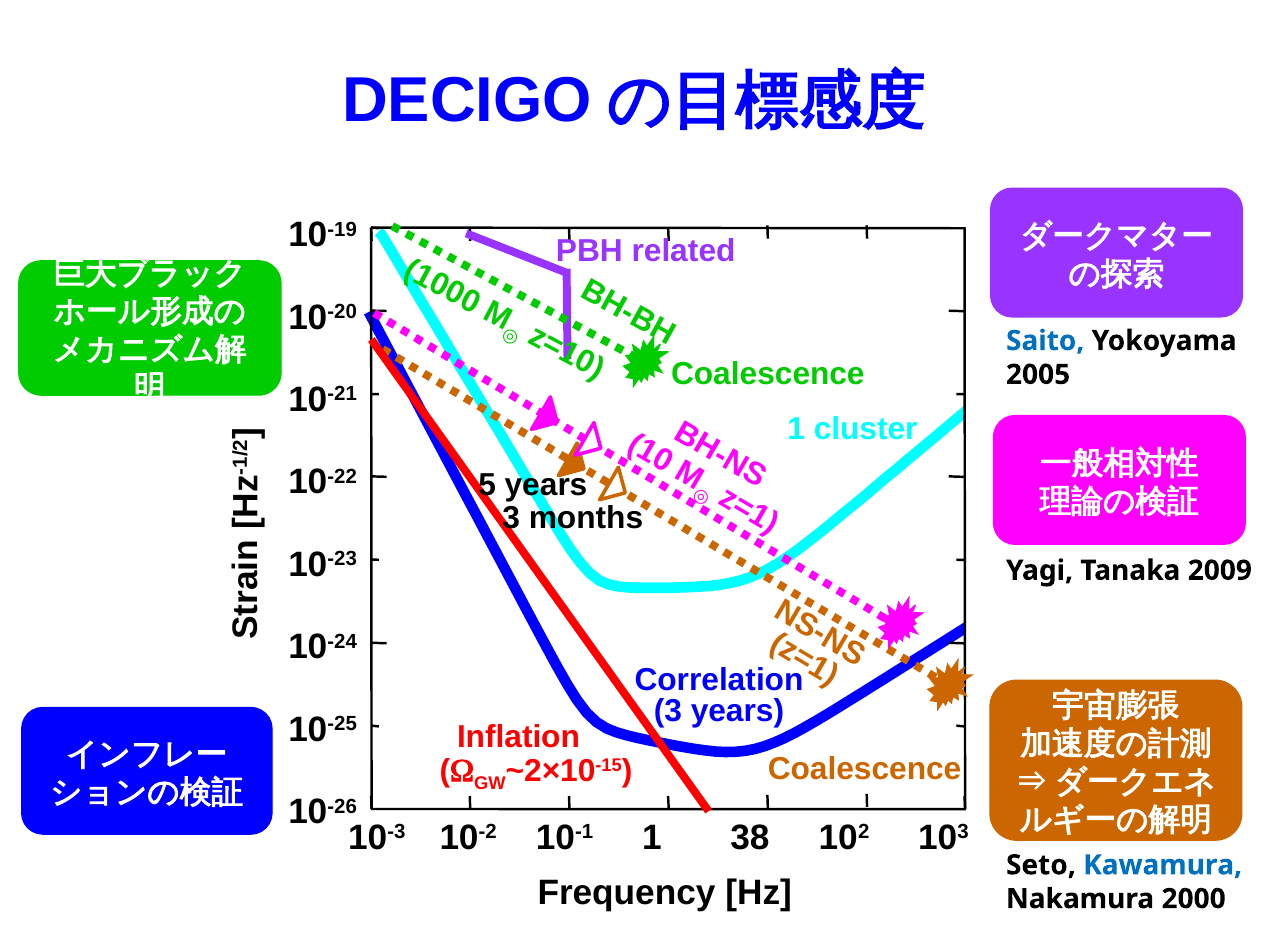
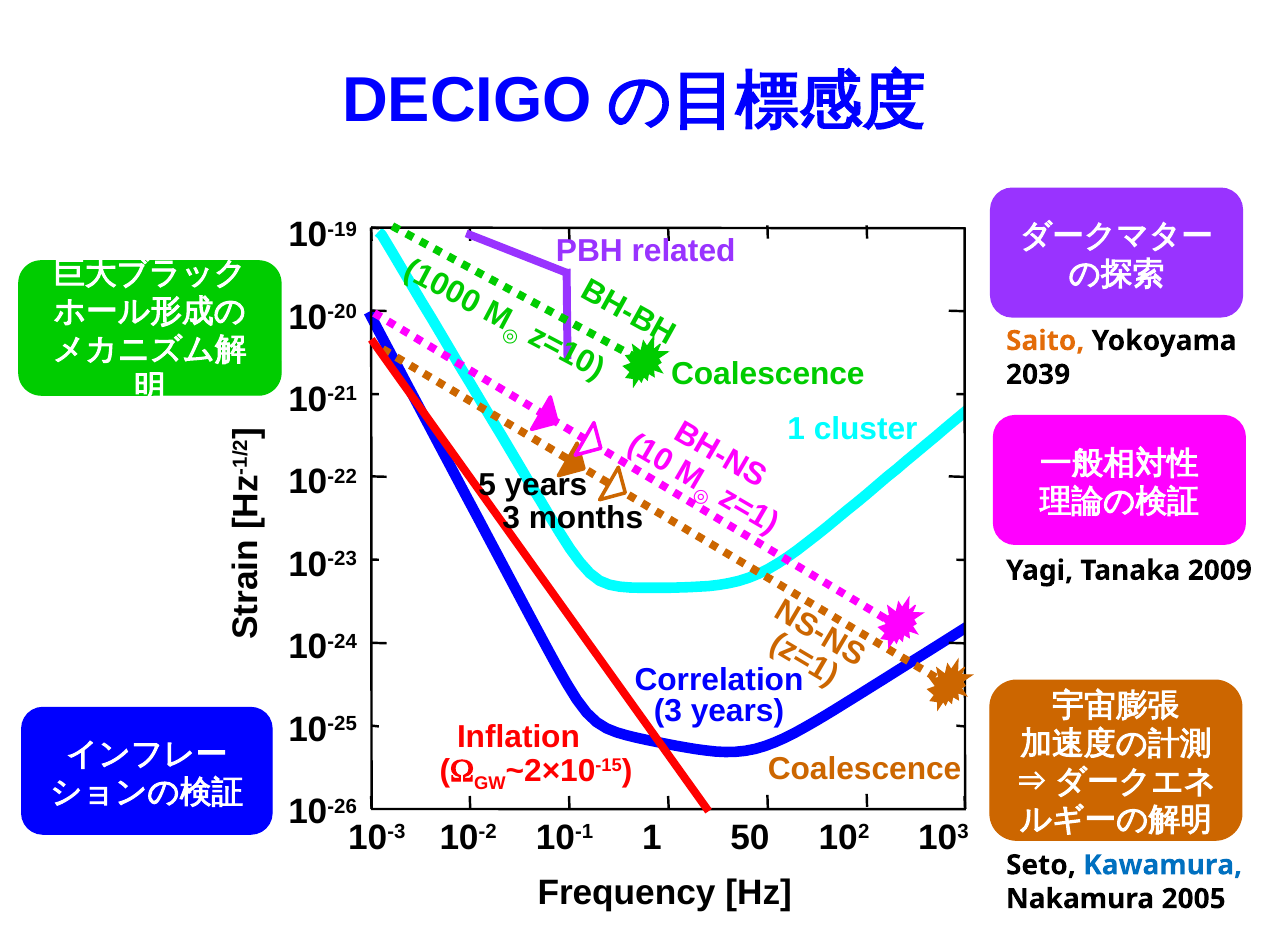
Saito colour: blue -> orange
2005: 2005 -> 2039
38: 38 -> 50
2000: 2000 -> 2005
